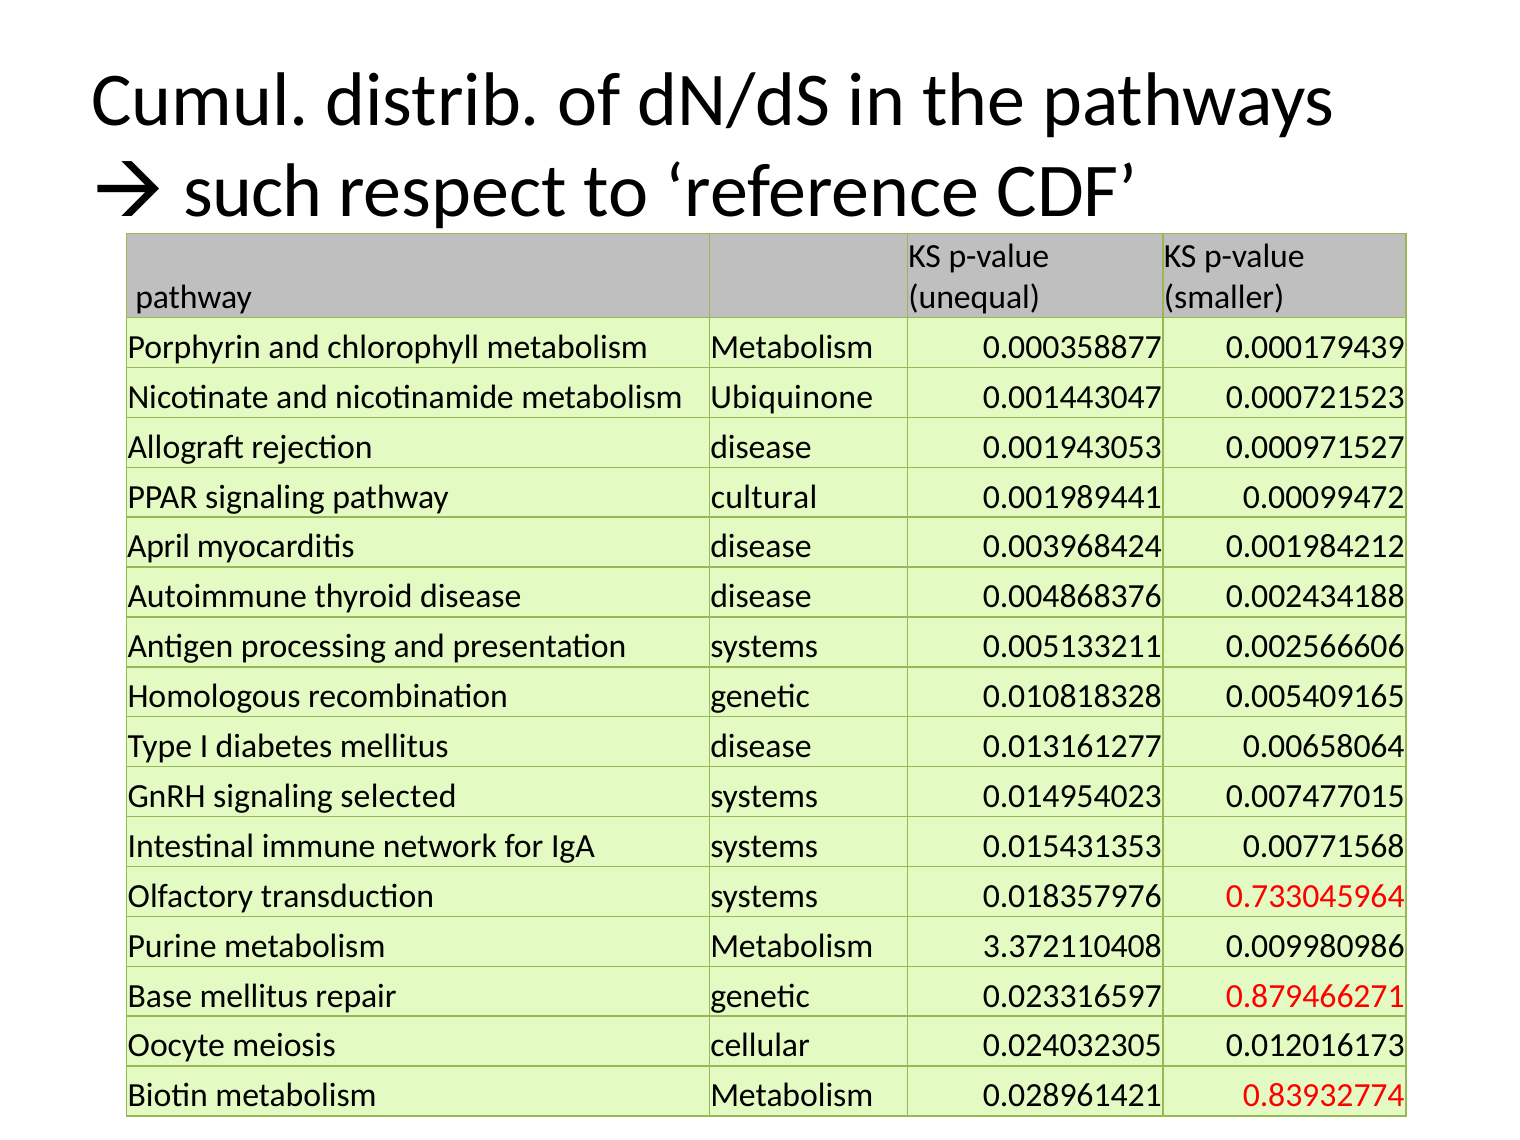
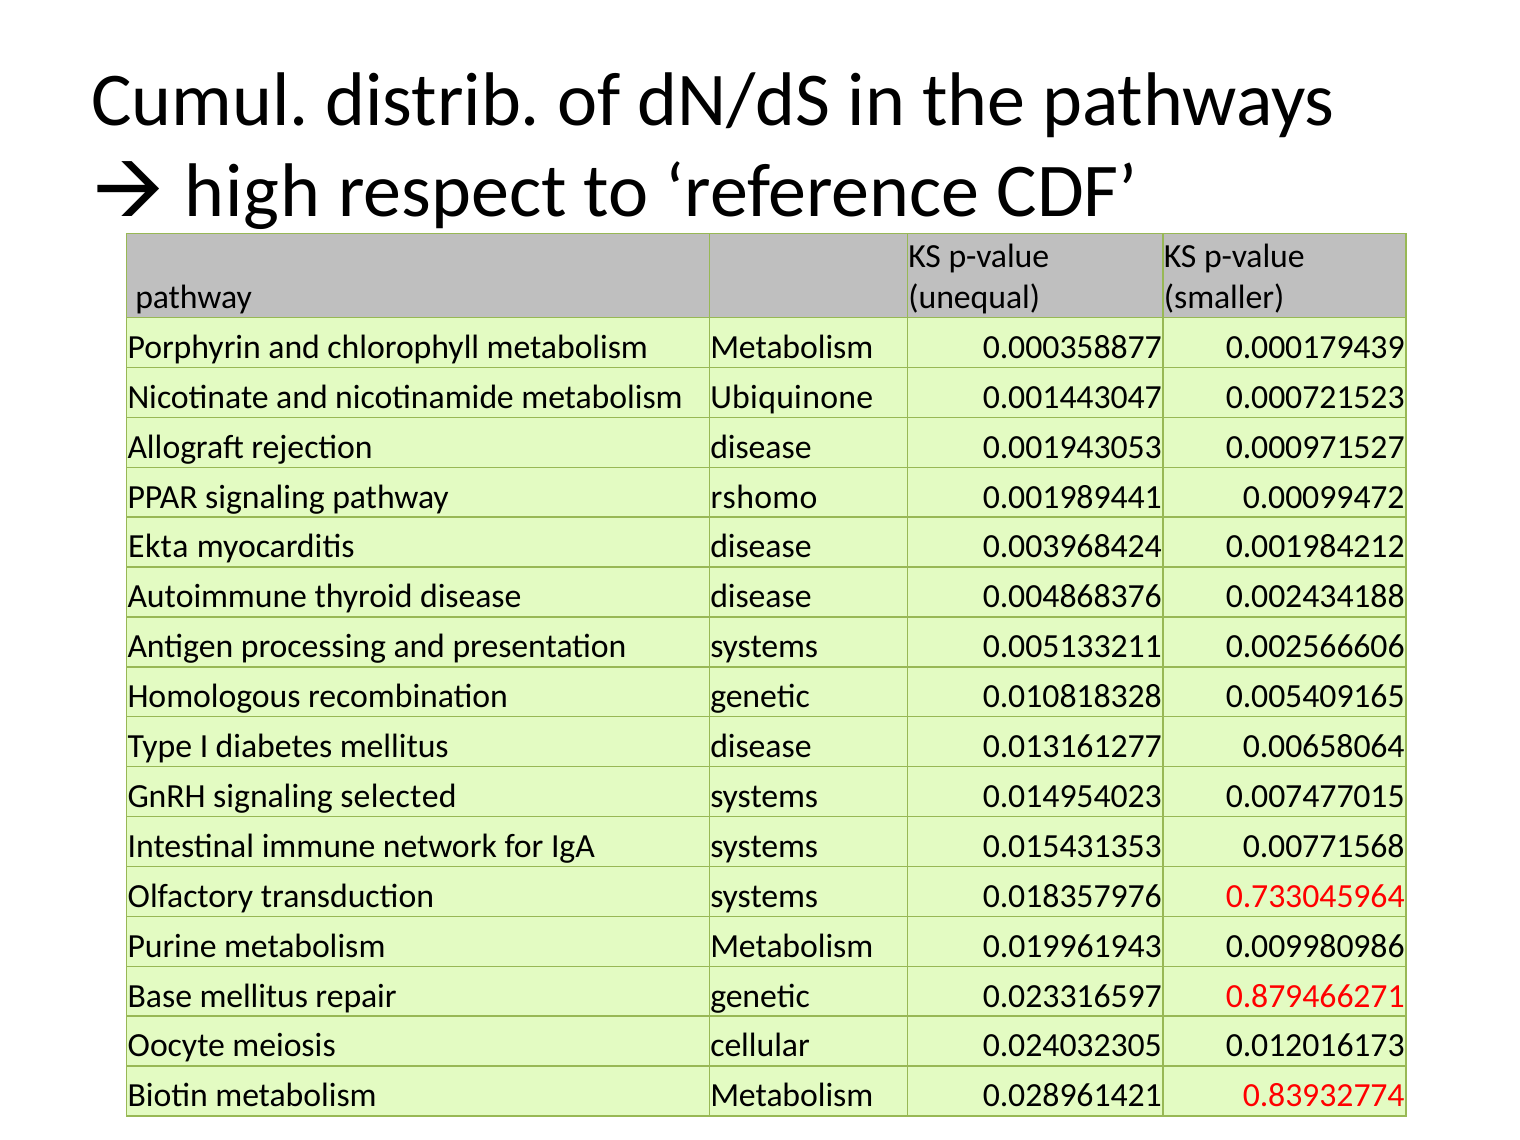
such: such -> high
cultural: cultural -> rshomo
April: April -> Ekta
3.372110408: 3.372110408 -> 0.019961943
